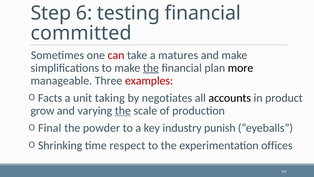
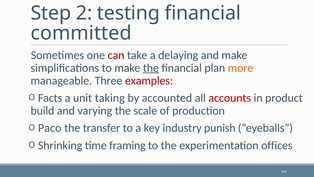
6: 6 -> 2
matures: matures -> delaying
more colour: black -> orange
negotiates: negotiates -> accounted
accounts colour: black -> red
grow: grow -> build
the at (123, 110) underline: present -> none
Final: Final -> Paco
powder: powder -> transfer
respect: respect -> framing
